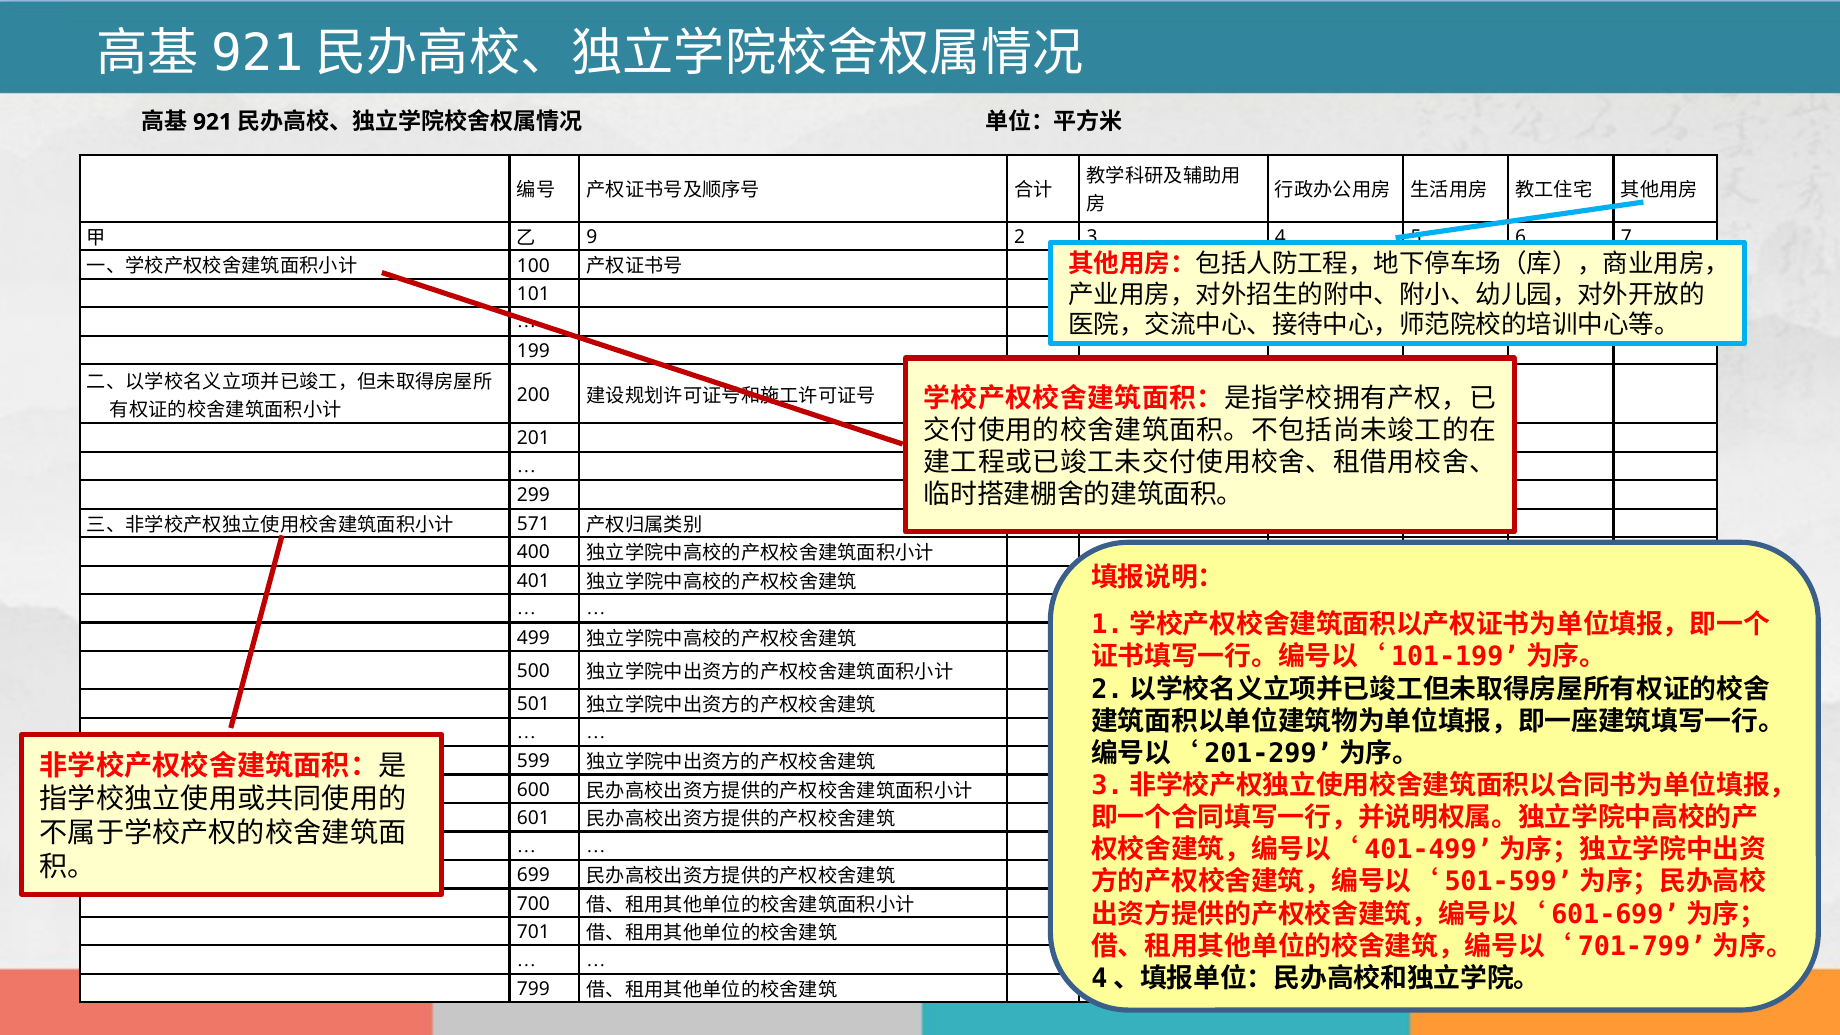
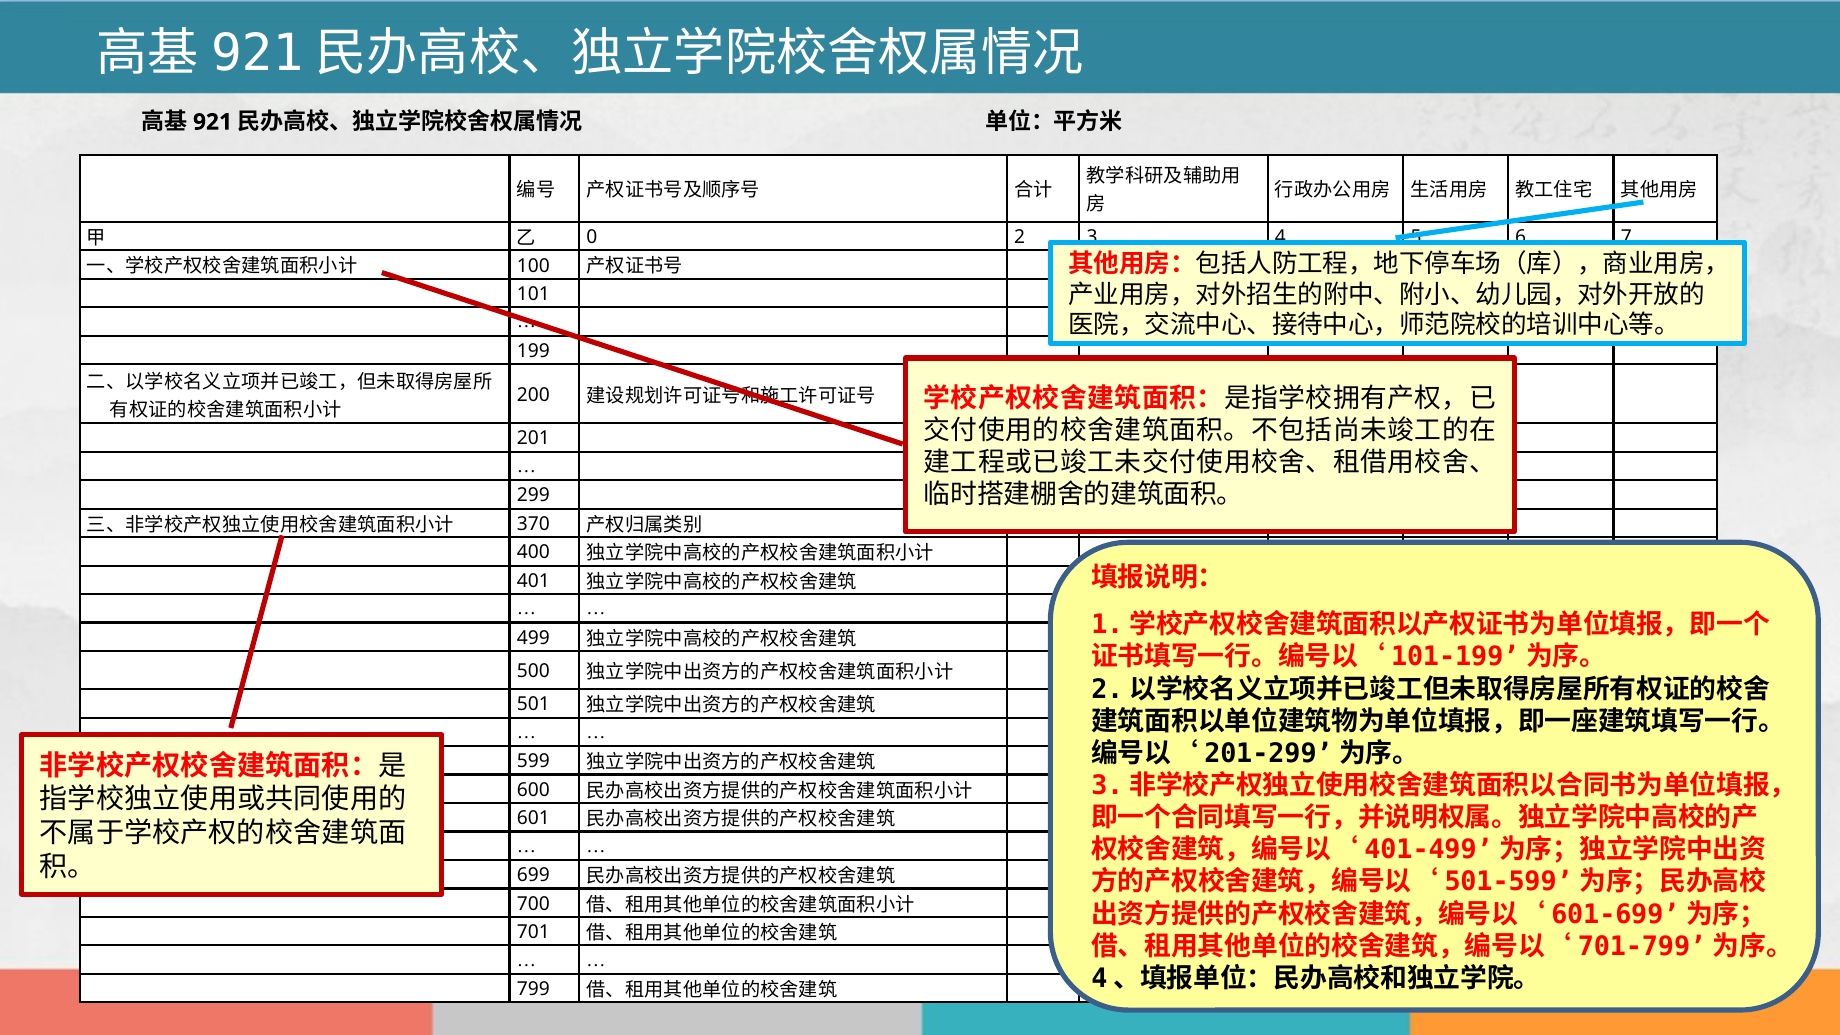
9: 9 -> 0
571: 571 -> 370
